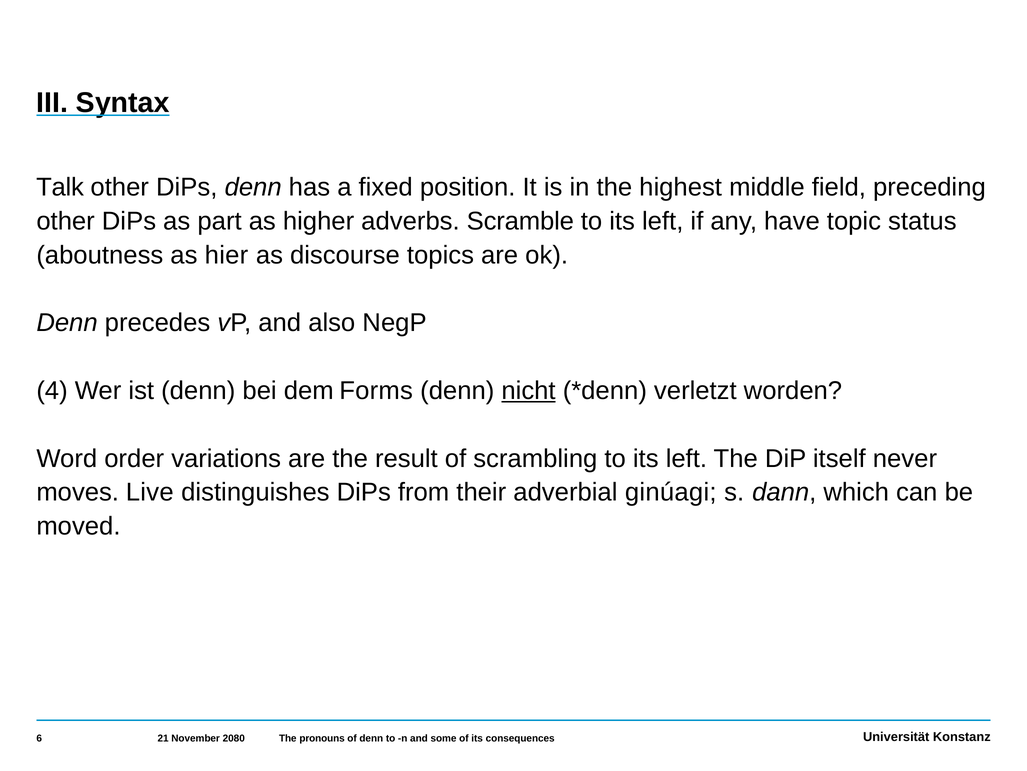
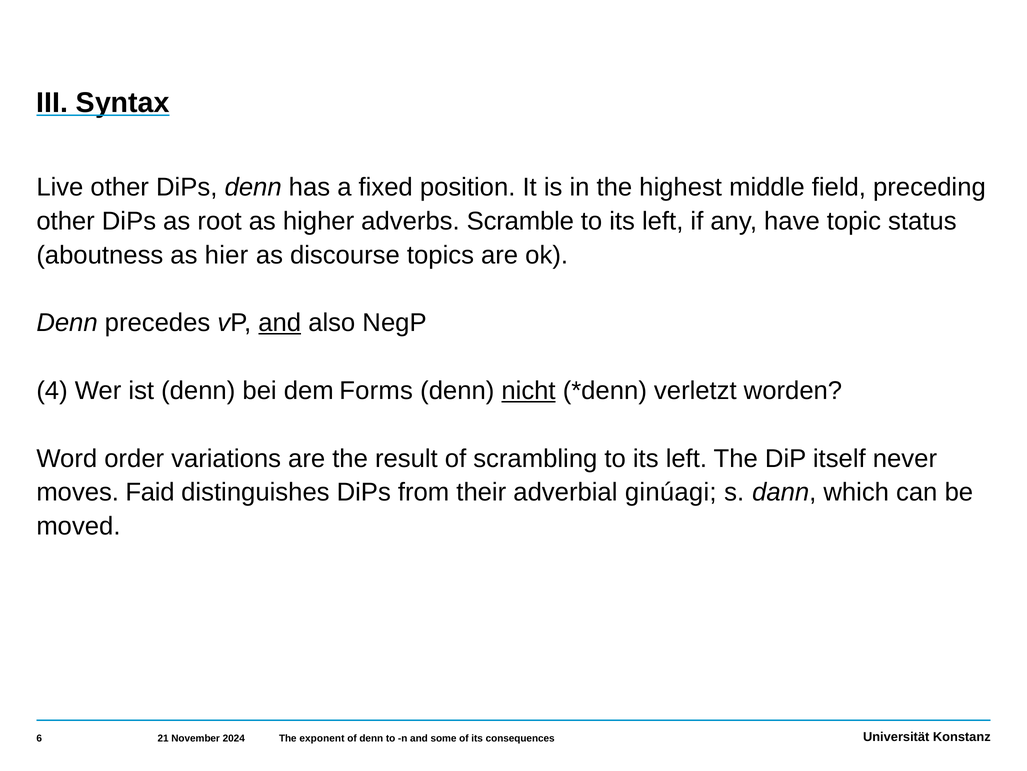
Talk: Talk -> Live
part: part -> root
and at (280, 323) underline: none -> present
Live: Live -> Faid
2080: 2080 -> 2024
pronouns: pronouns -> exponent
